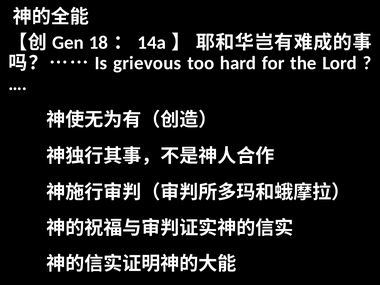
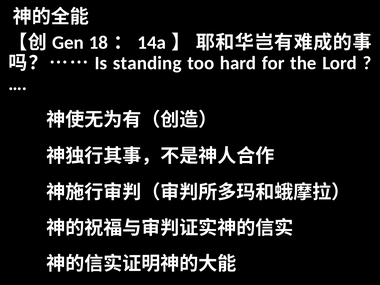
grievous: grievous -> standing
